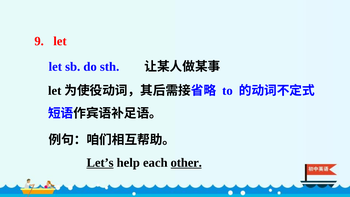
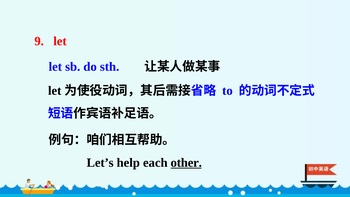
Let’s underline: present -> none
